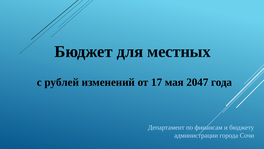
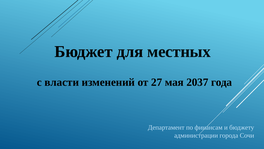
рублей: рублей -> власти
17: 17 -> 27
2047: 2047 -> 2037
